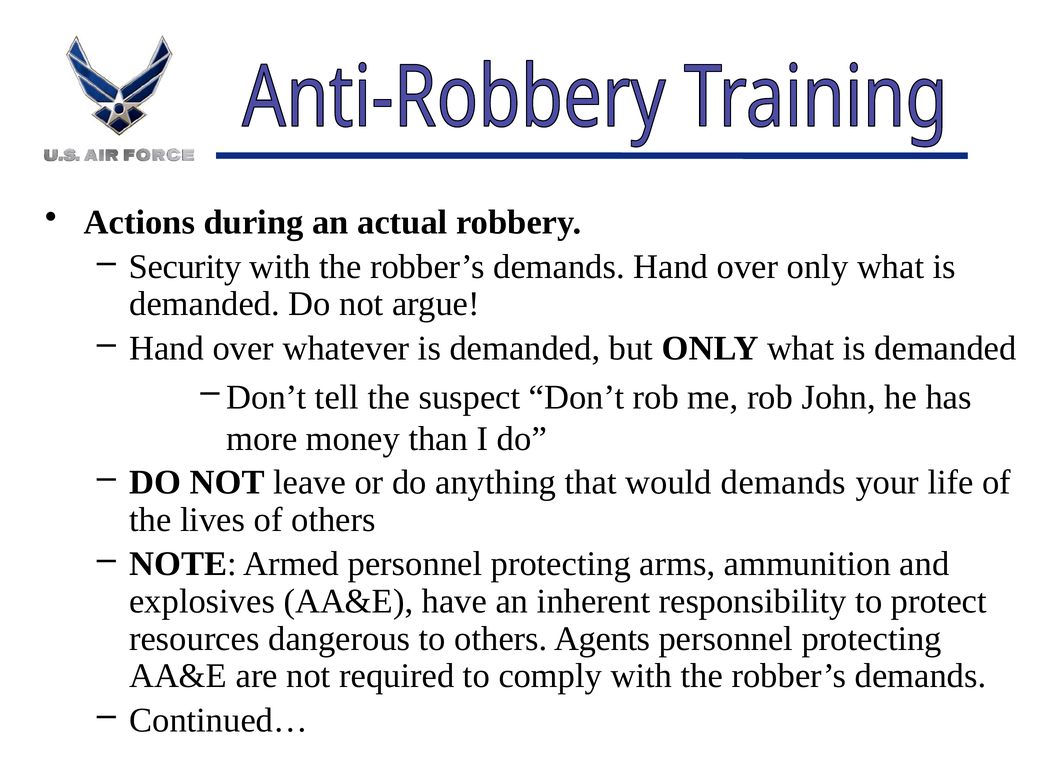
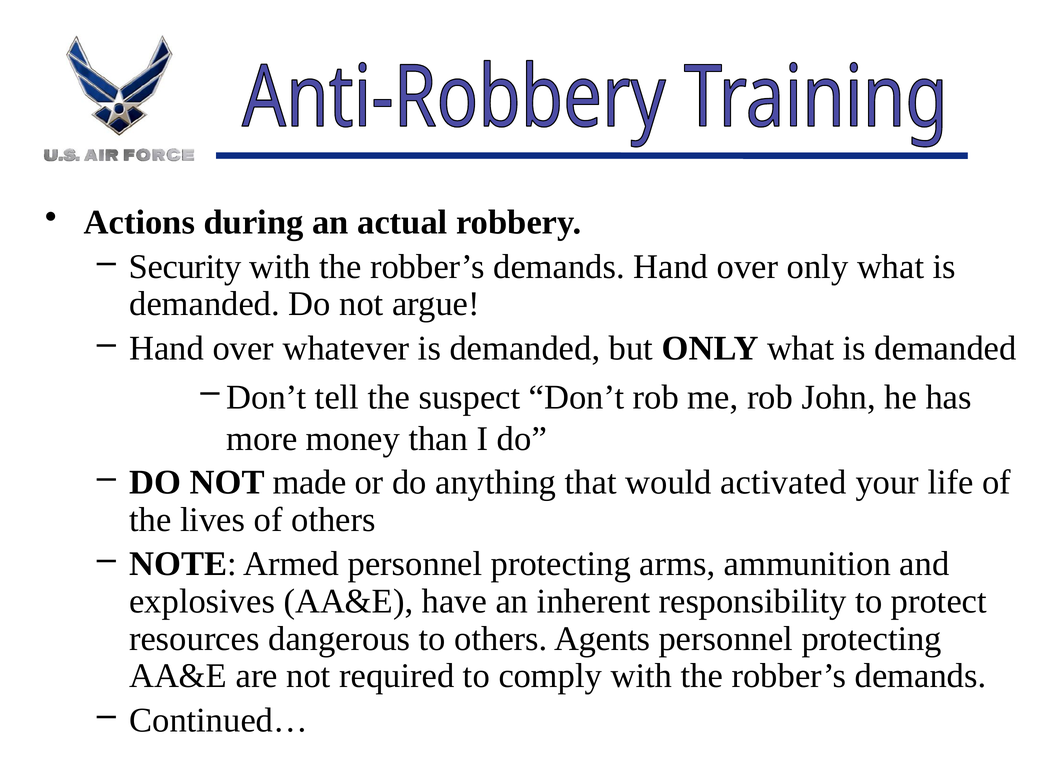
leave: leave -> made
would demands: demands -> activated
